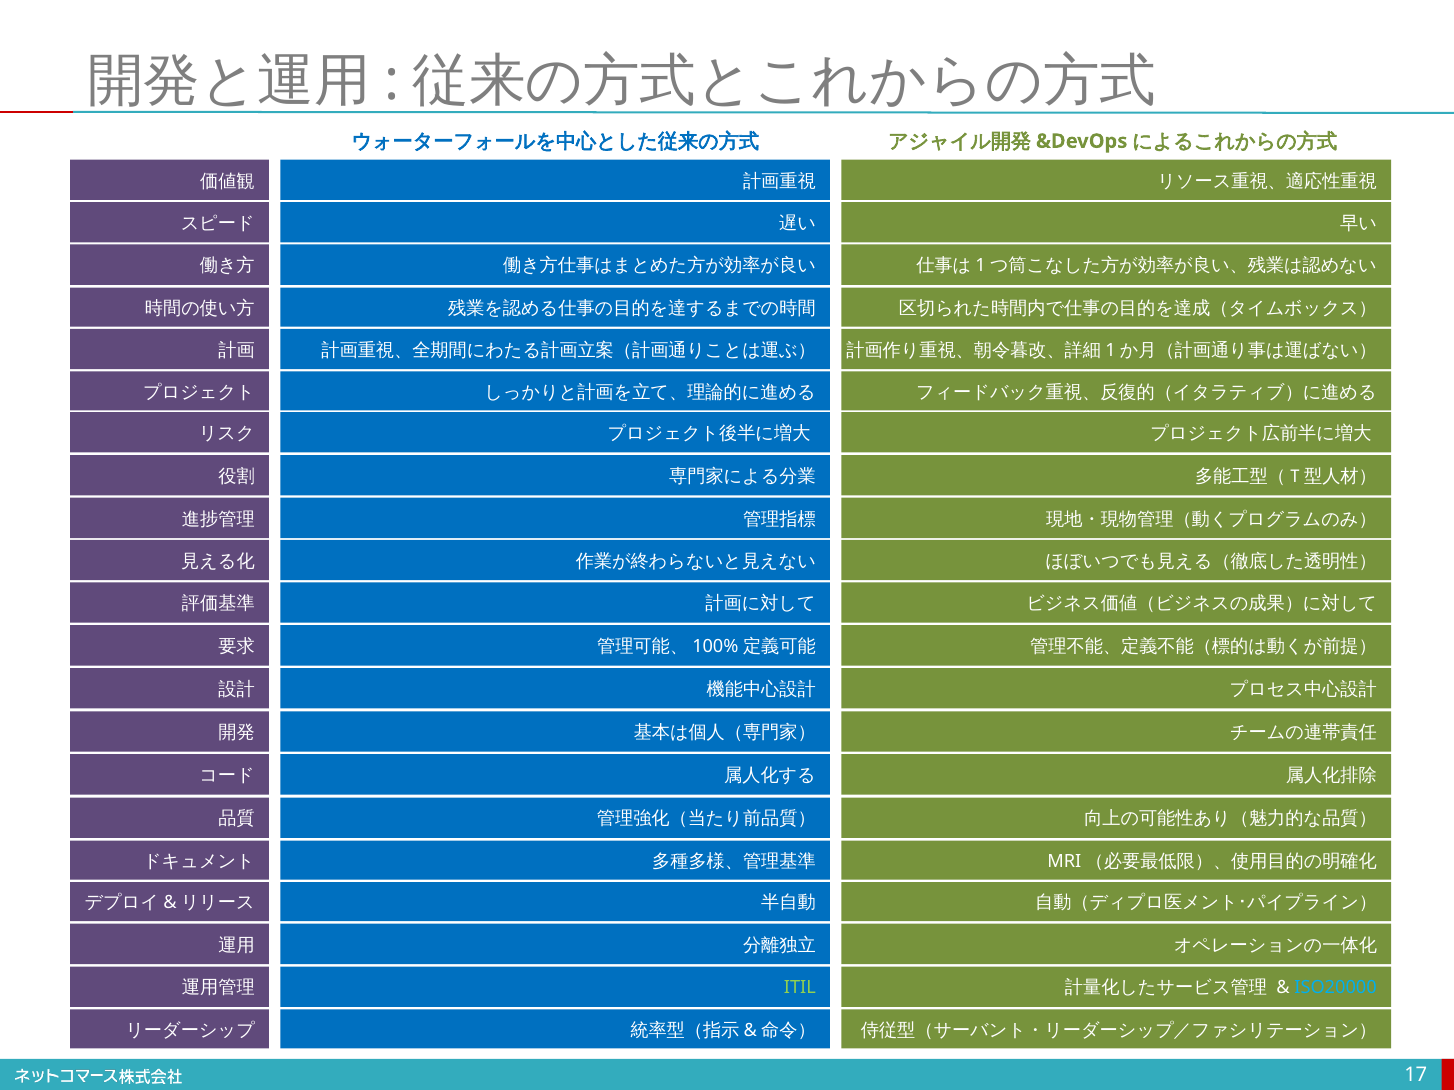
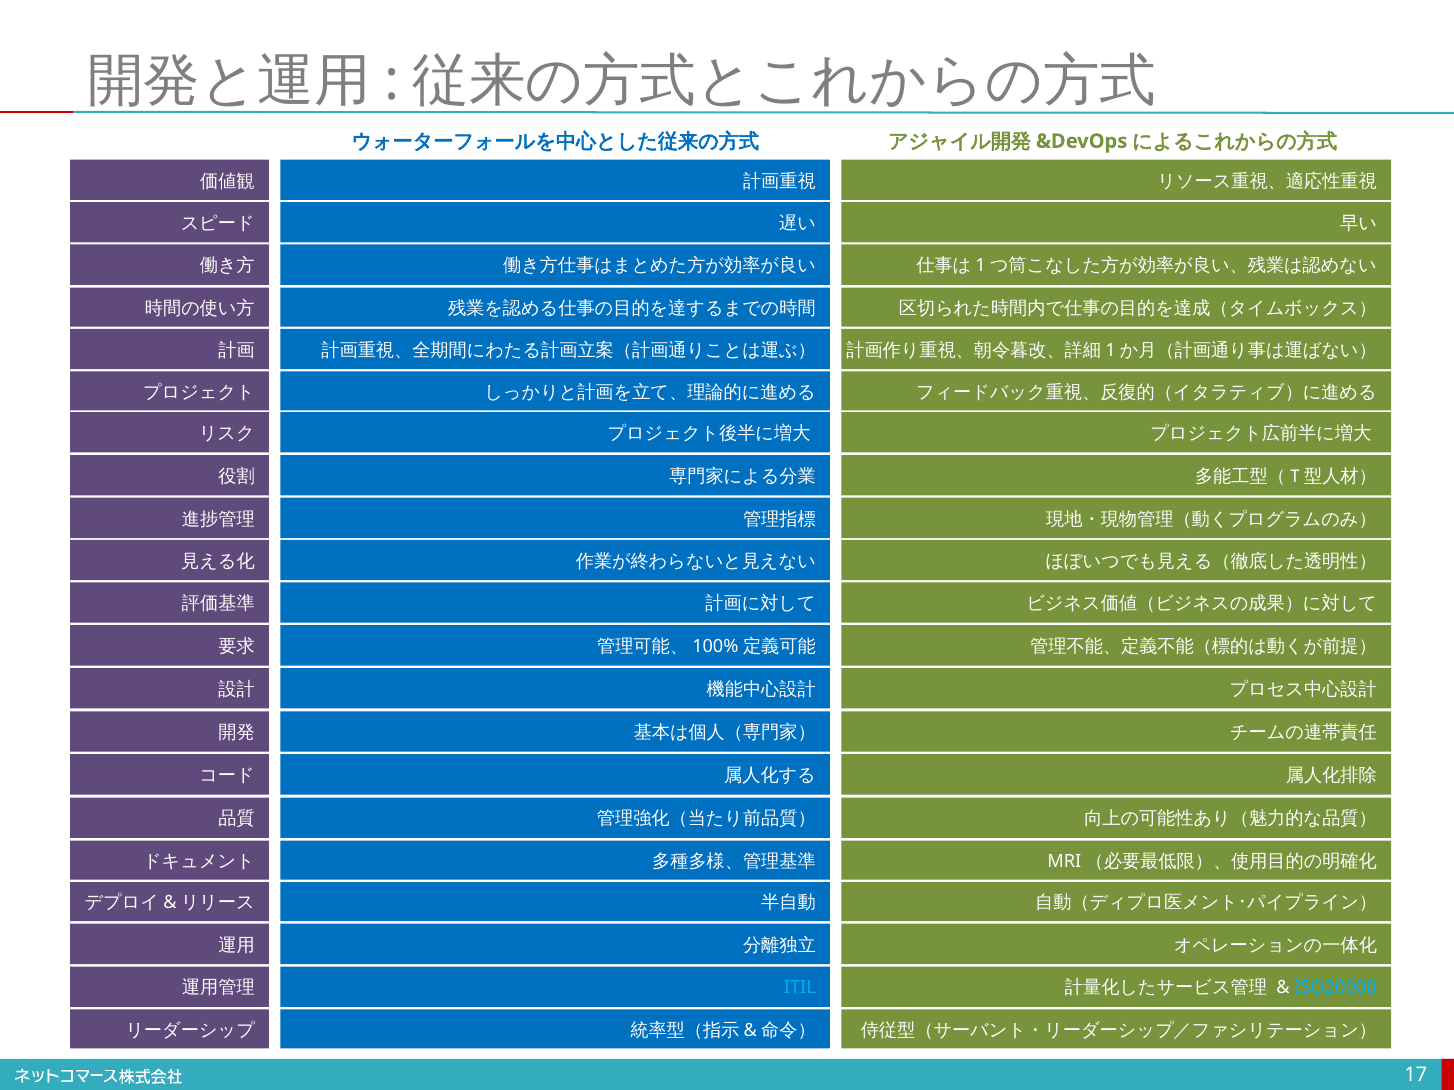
ITIL colour: light green -> light blue
